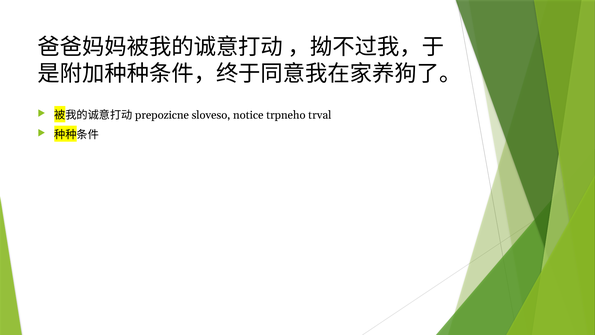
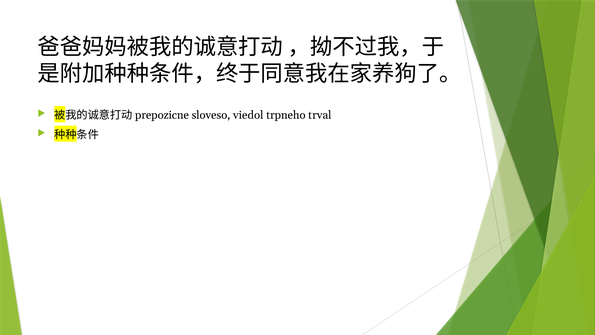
notice: notice -> viedol
